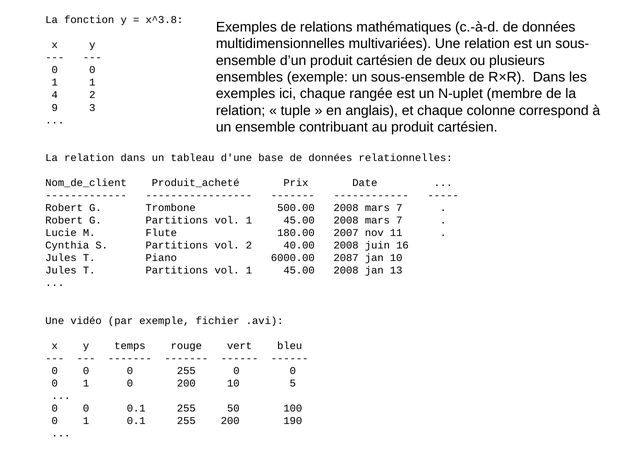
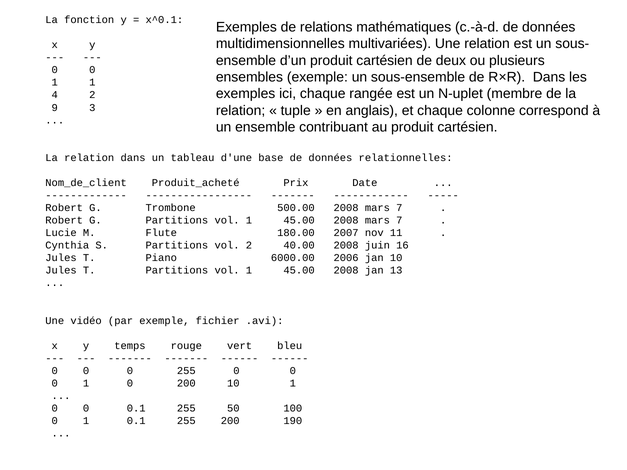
x^3.8: x^3.8 -> x^0.1
2087: 2087 -> 2006
10 5: 5 -> 1
